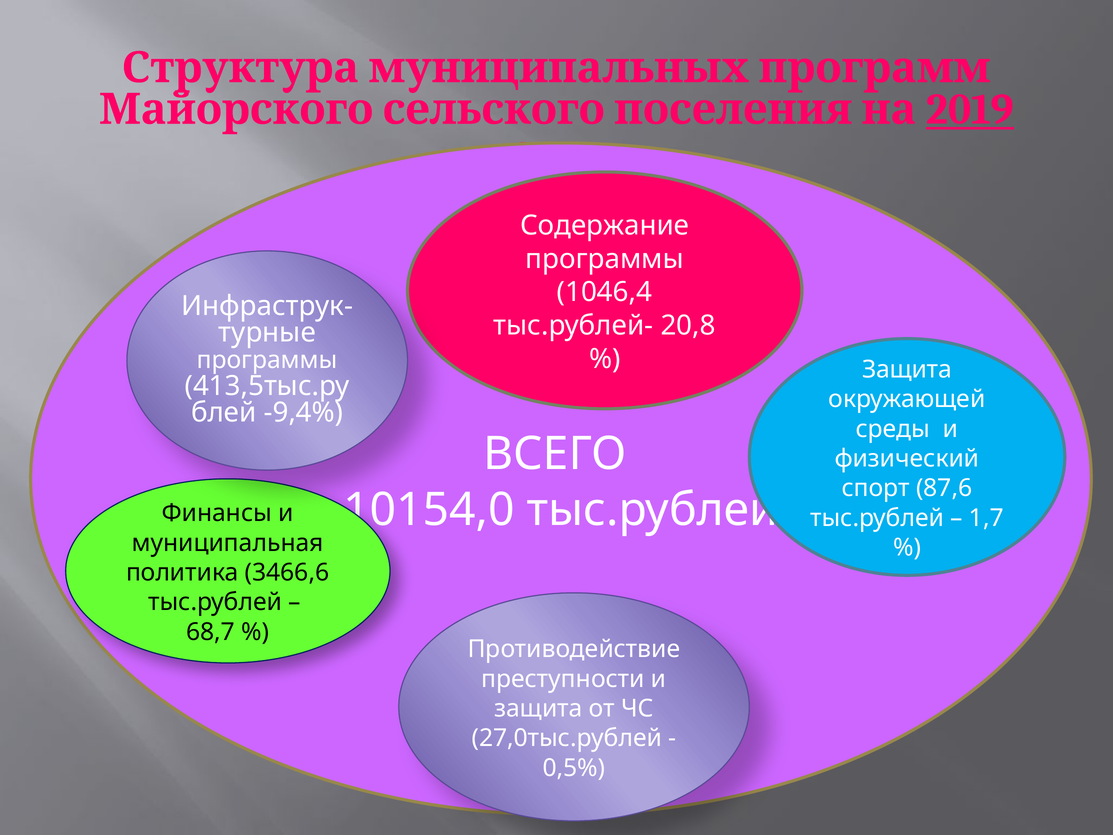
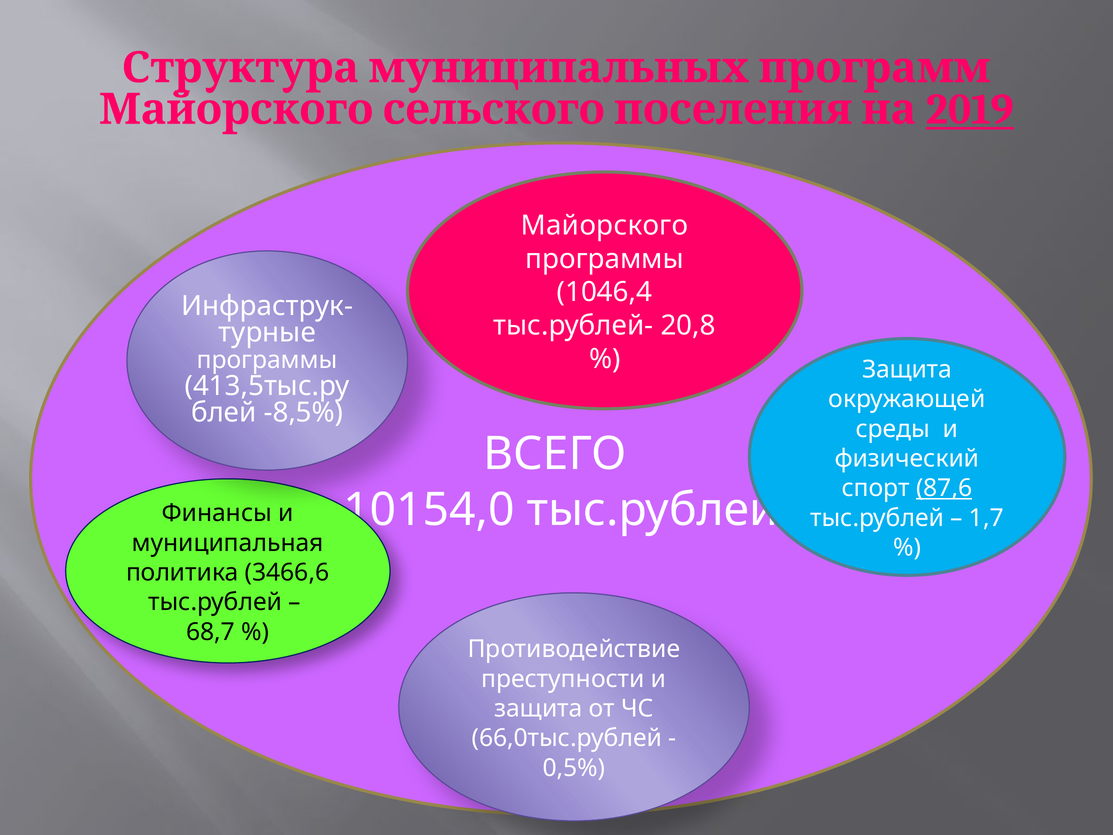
Содержание: Содержание -> Майорского
-9,4%: -9,4% -> -8,5%
87,6 underline: none -> present
27,0тыс.рублей: 27,0тыс.рублей -> 66,0тыс.рублей
